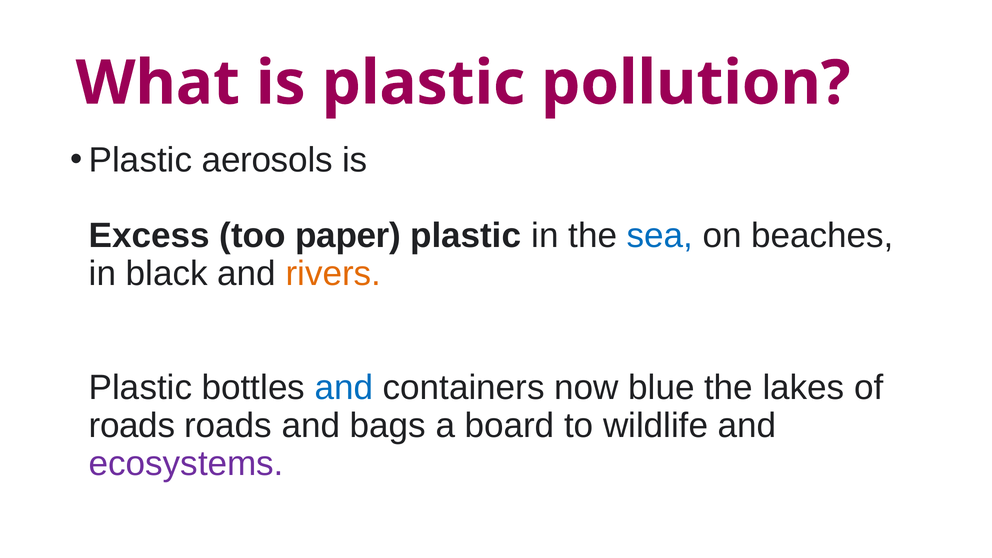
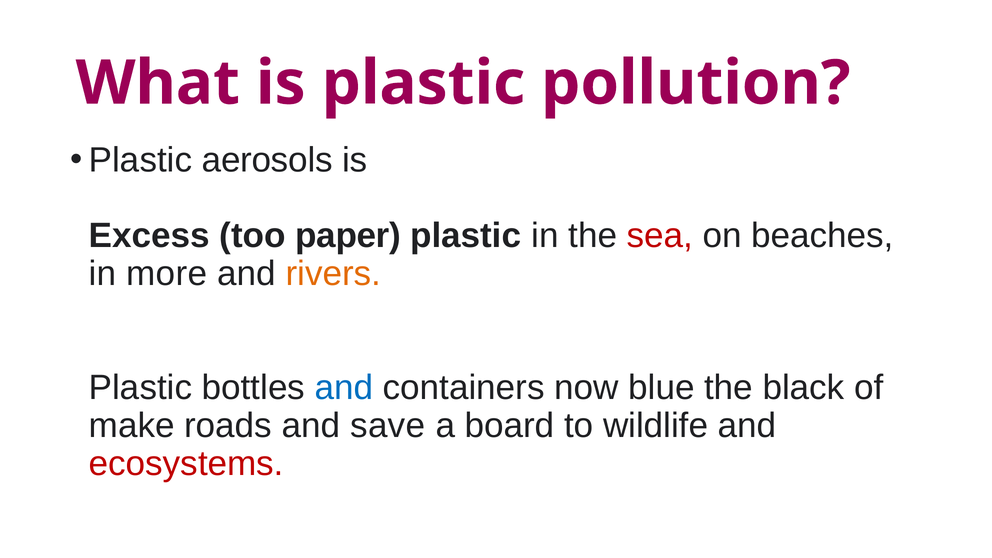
sea colour: blue -> red
black: black -> more
lakes: lakes -> black
roads at (132, 426): roads -> make
bags: bags -> save
ecosystems colour: purple -> red
